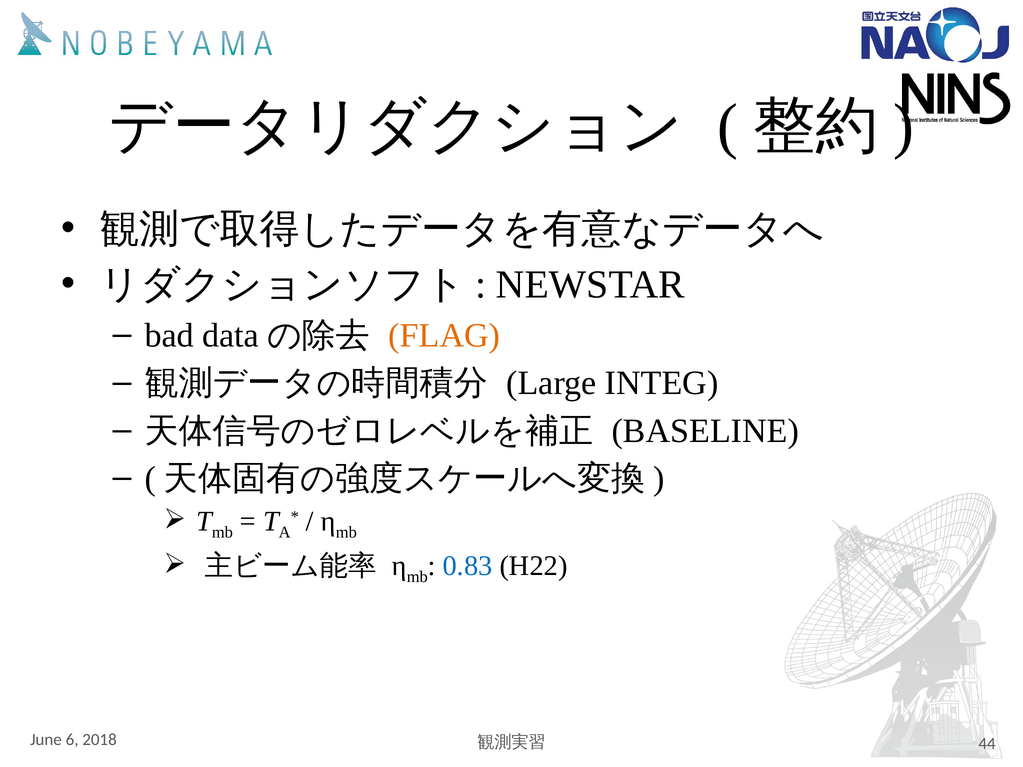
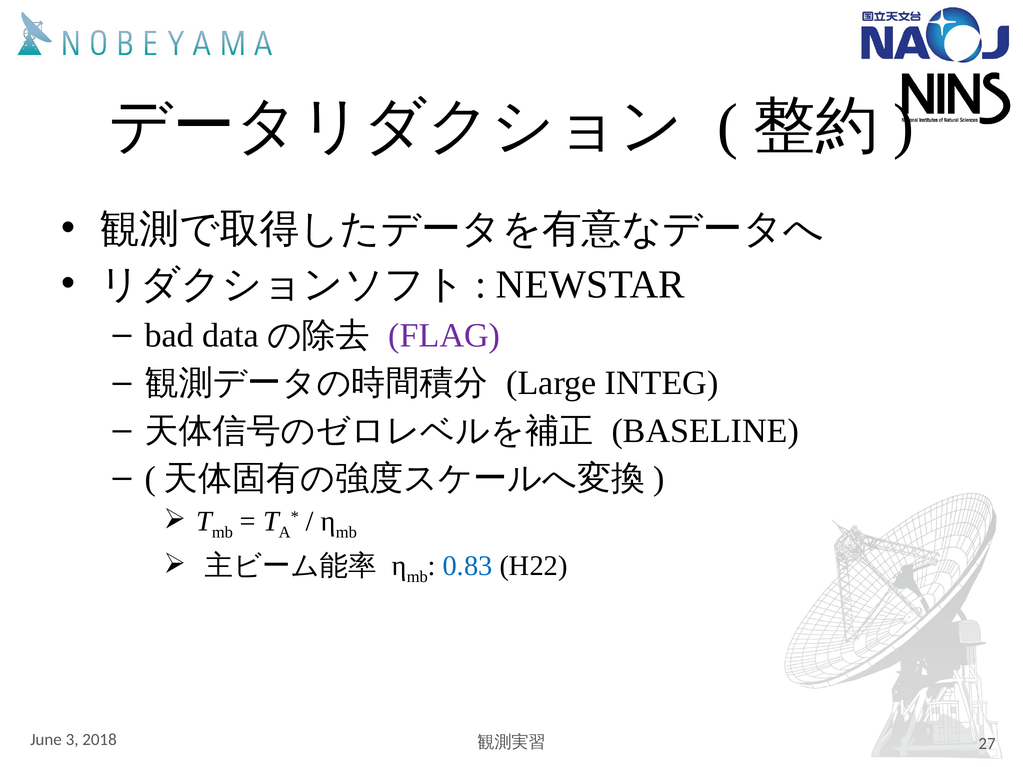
FLAG colour: orange -> purple
6: 6 -> 3
44: 44 -> 27
